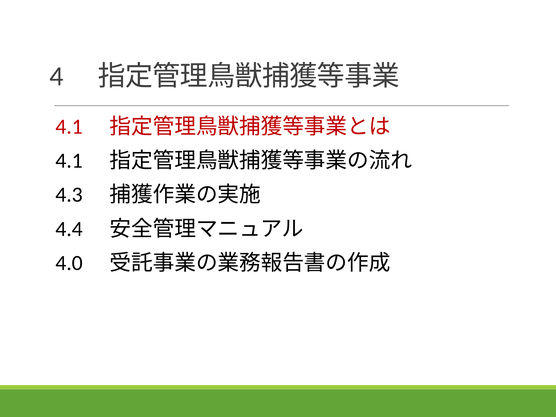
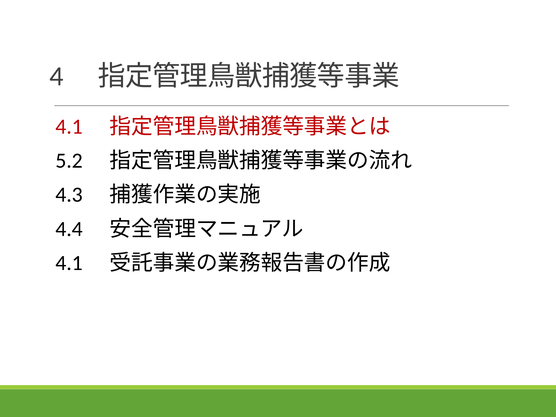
4.1 at (69, 161): 4.1 -> 5.2
4.0 at (69, 263): 4.0 -> 4.1
